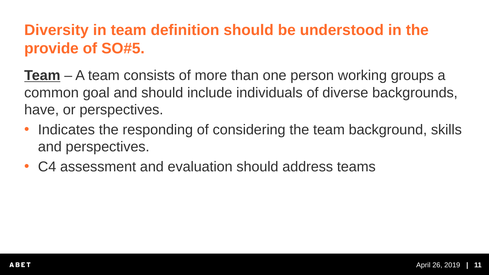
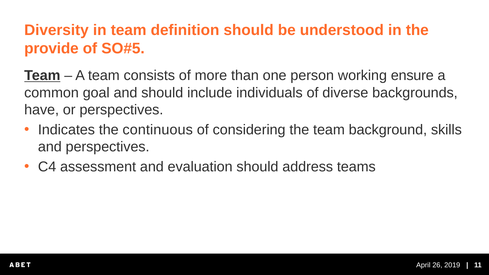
groups: groups -> ensure
responding: responding -> continuous
